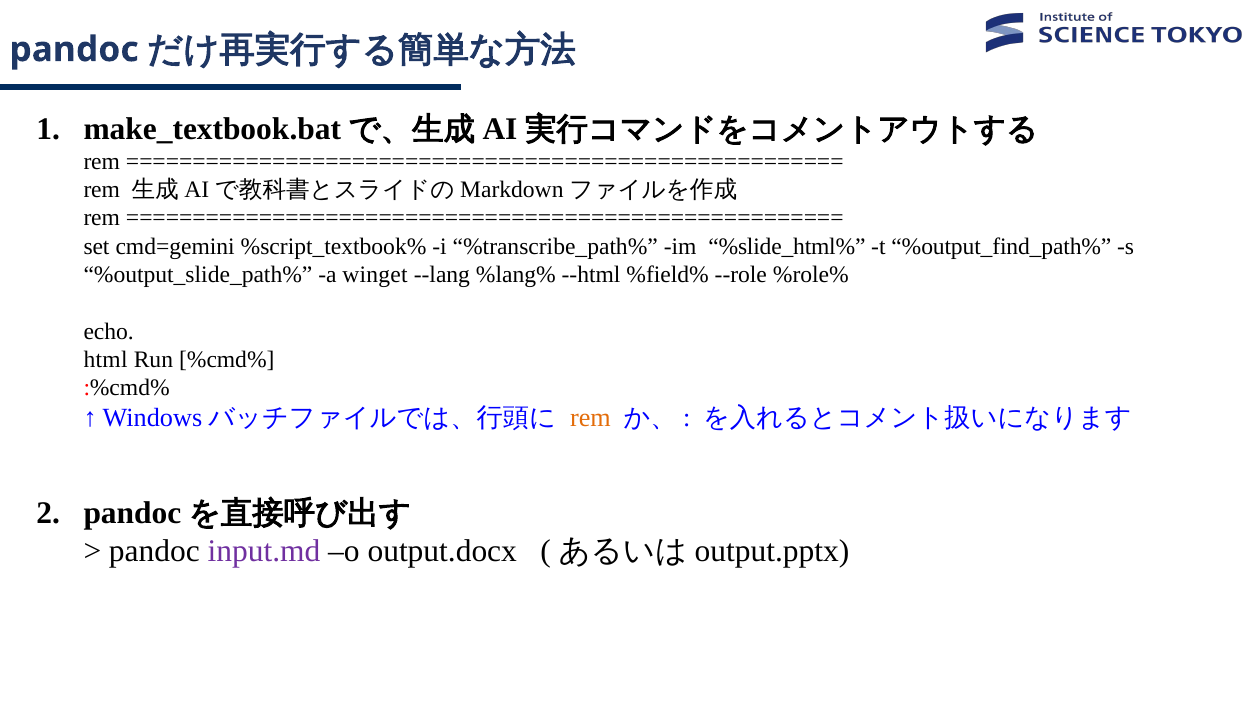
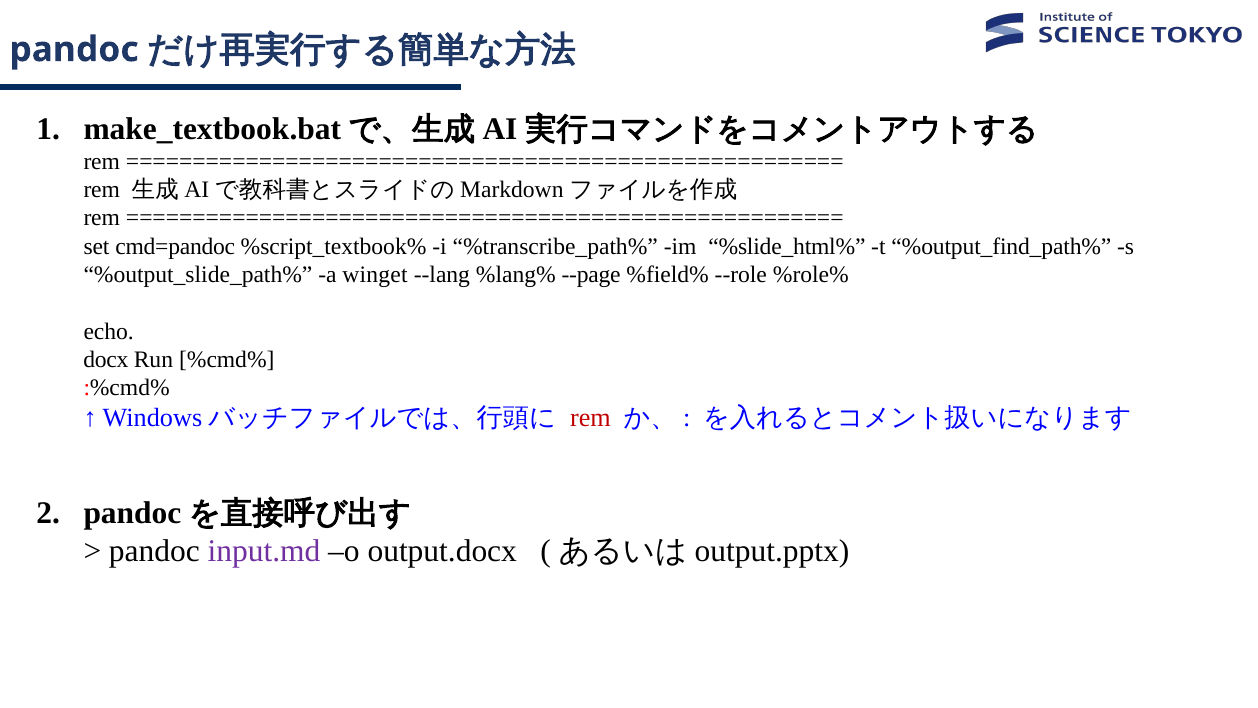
cmd=gemini: cmd=gemini -> cmd=pandoc
--html: --html -> --page
html: html -> docx
rem at (590, 418) colour: orange -> red
